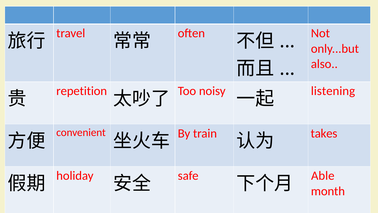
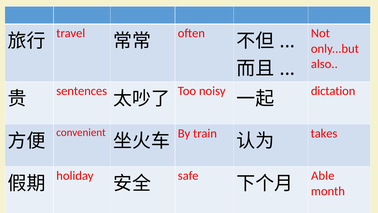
repetition: repetition -> sentences
listening: listening -> dictation
